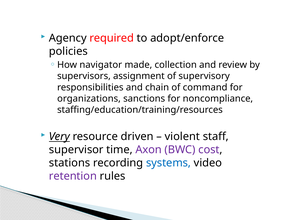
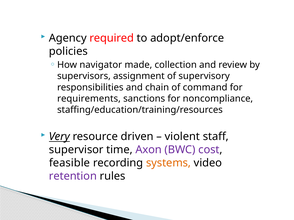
organizations: organizations -> requirements
stations: stations -> feasible
systems colour: blue -> orange
